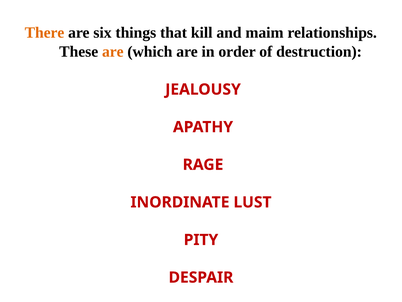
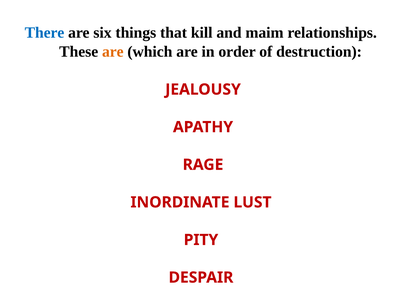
There colour: orange -> blue
